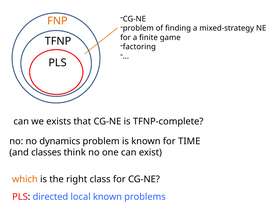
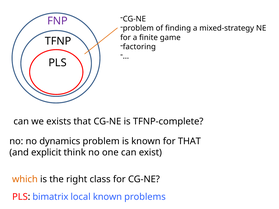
FNP colour: orange -> purple
for TIME: TIME -> THAT
classes: classes -> explicit
directed: directed -> bimatrix
